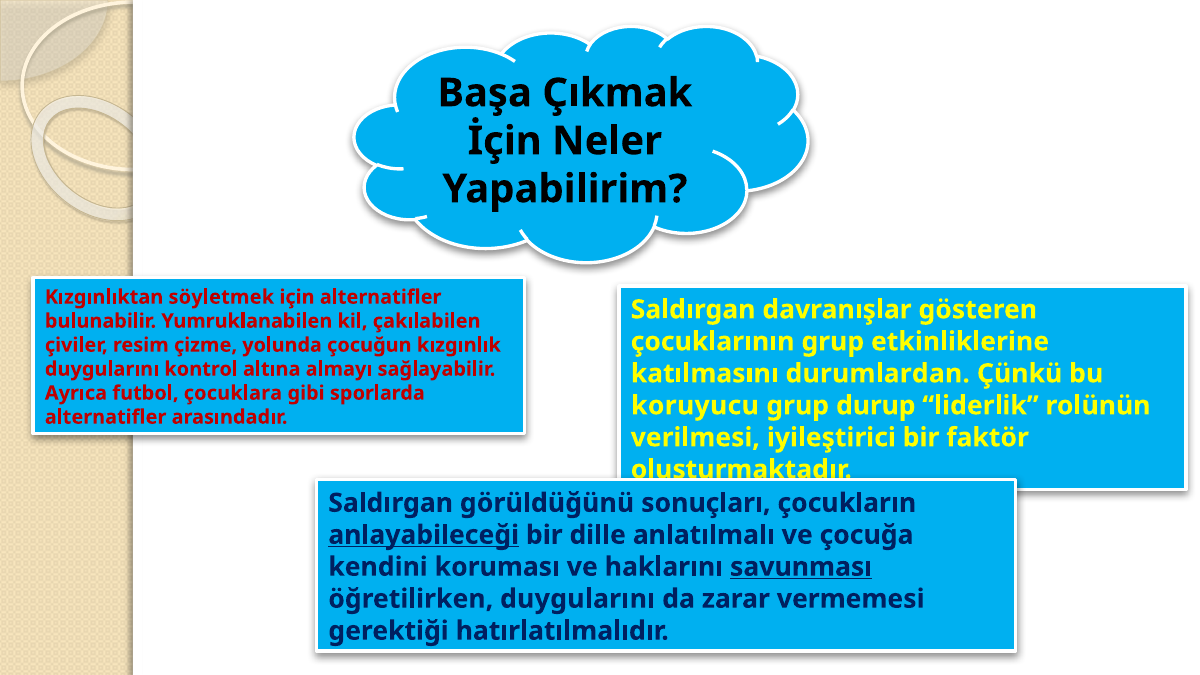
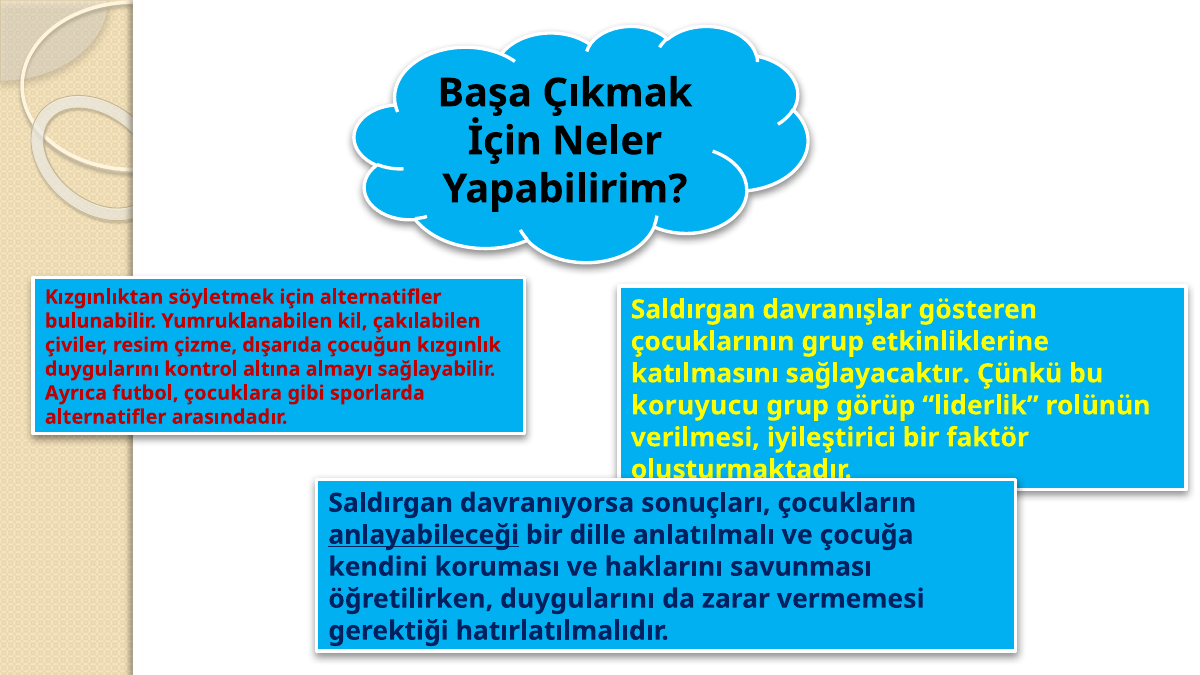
yolunda: yolunda -> dışarıda
durumlardan: durumlardan -> sağlayacaktır
durup: durup -> görüp
görüldüğünü: görüldüğünü -> davranıyorsa
savunması underline: present -> none
